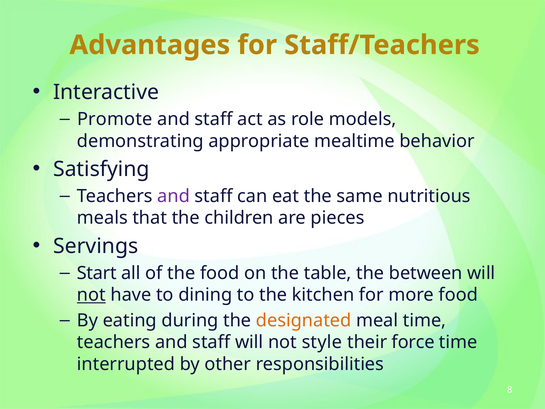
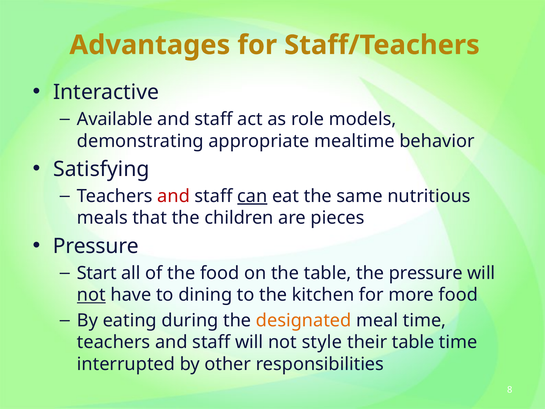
Promote: Promote -> Available
and at (174, 196) colour: purple -> red
can underline: none -> present
Servings at (96, 246): Servings -> Pressure
the between: between -> pressure
their force: force -> table
